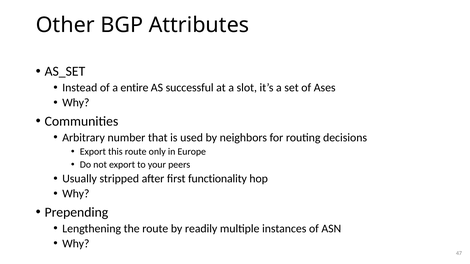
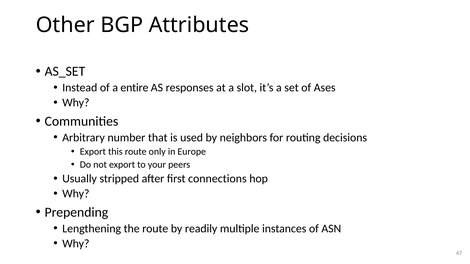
successful: successful -> responses
functionality: functionality -> connections
